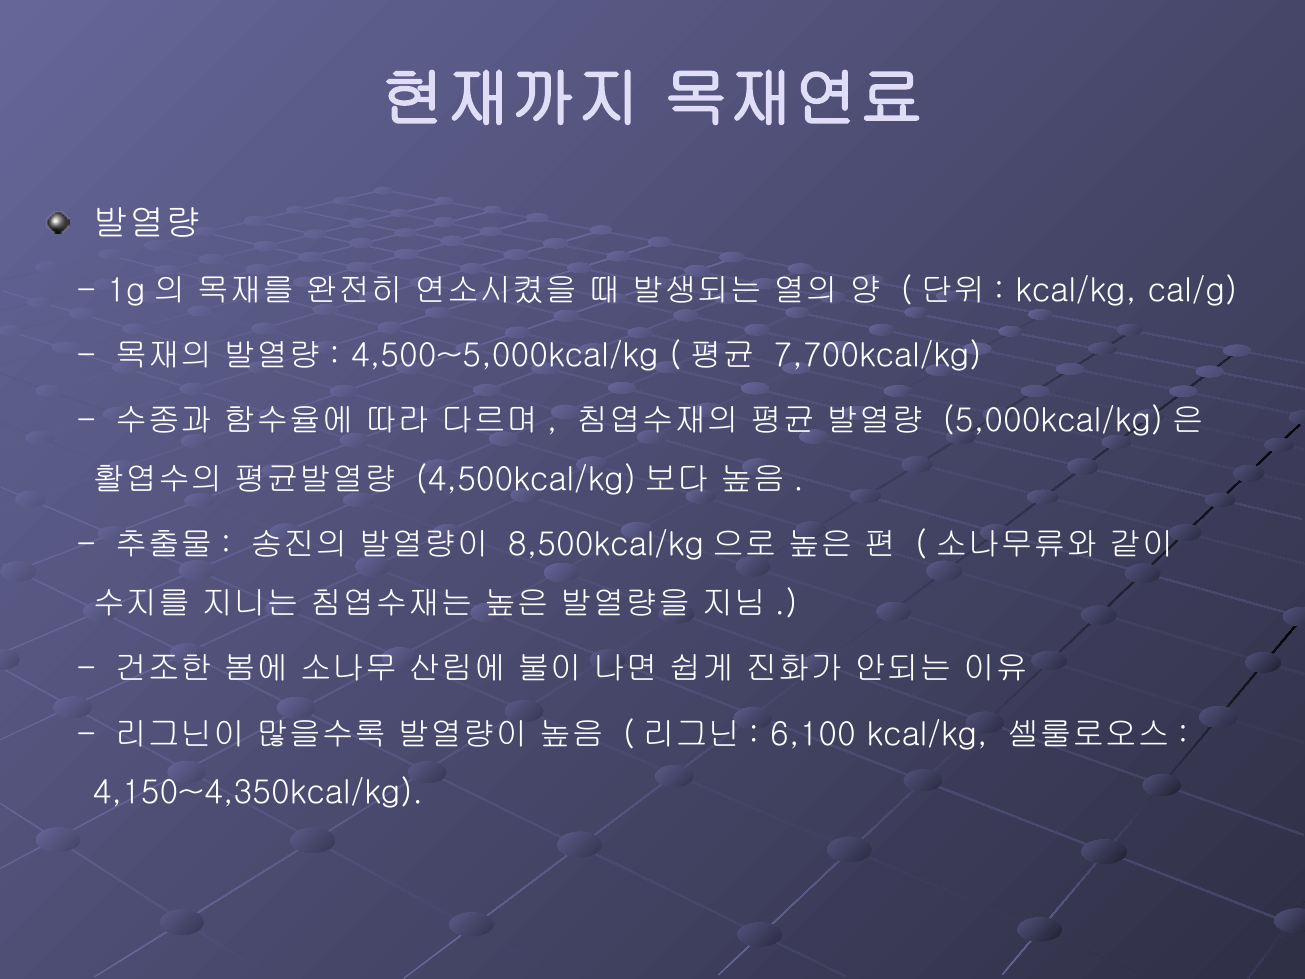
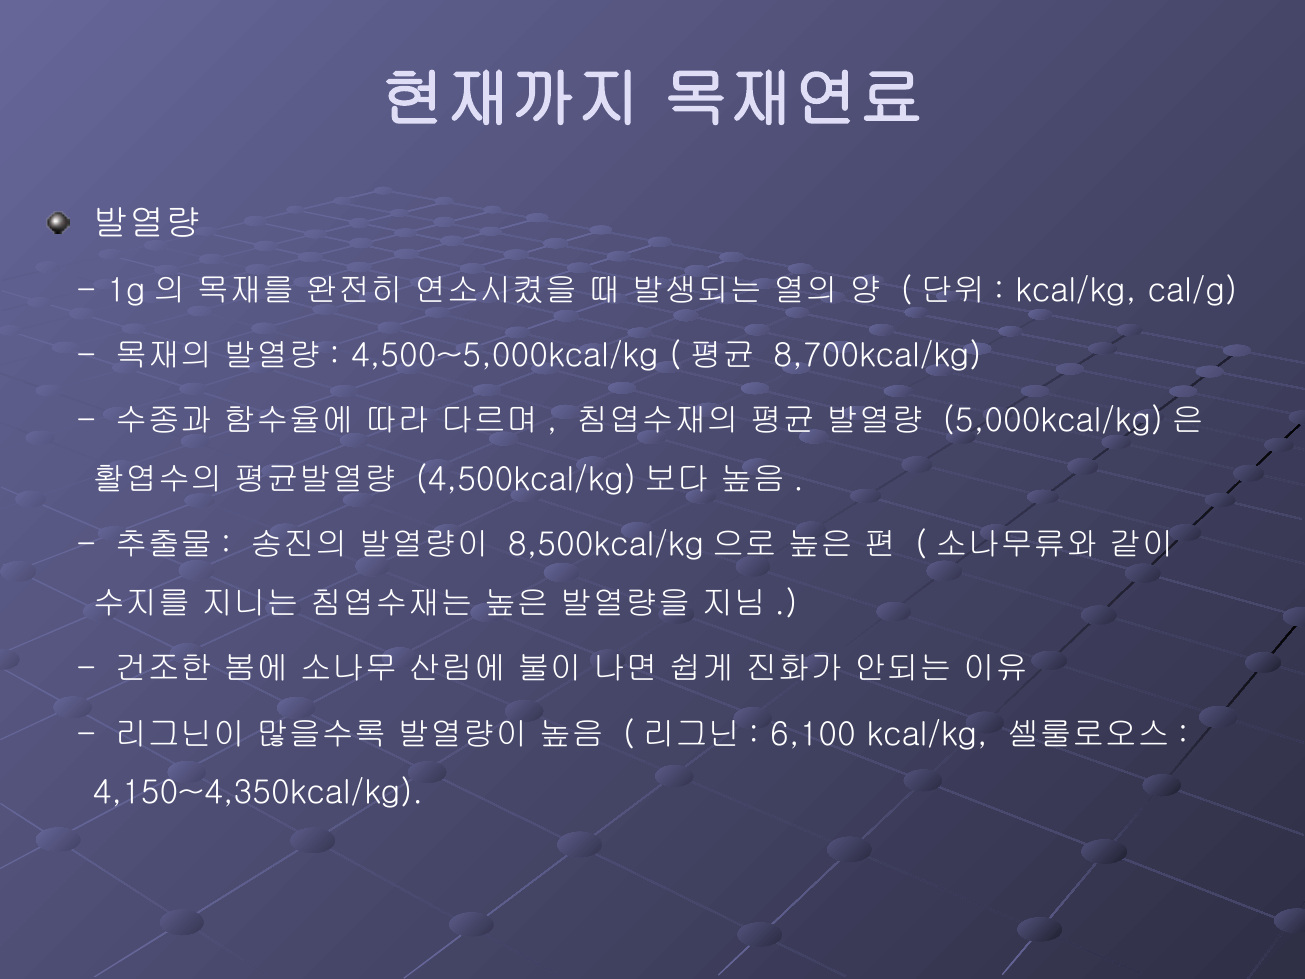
7,700kcal/kg: 7,700kcal/kg -> 8,700kcal/kg
